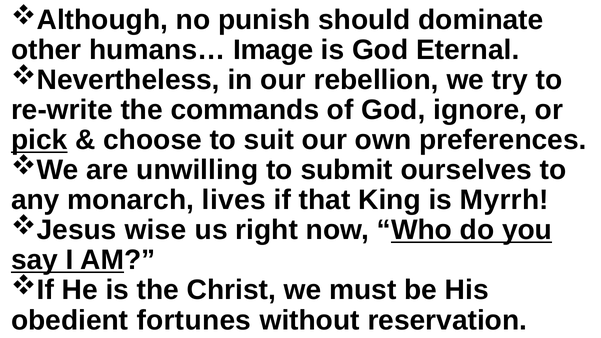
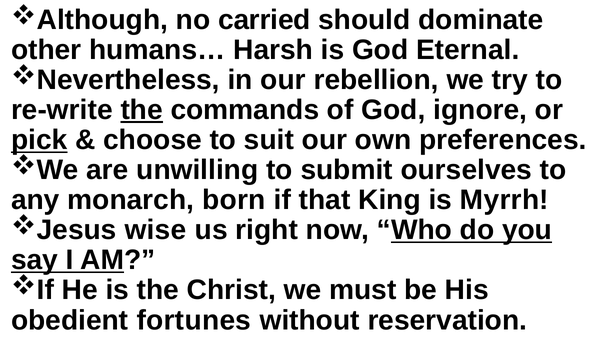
punish: punish -> carried
Image: Image -> Harsh
the at (142, 110) underline: none -> present
lives: lives -> born
